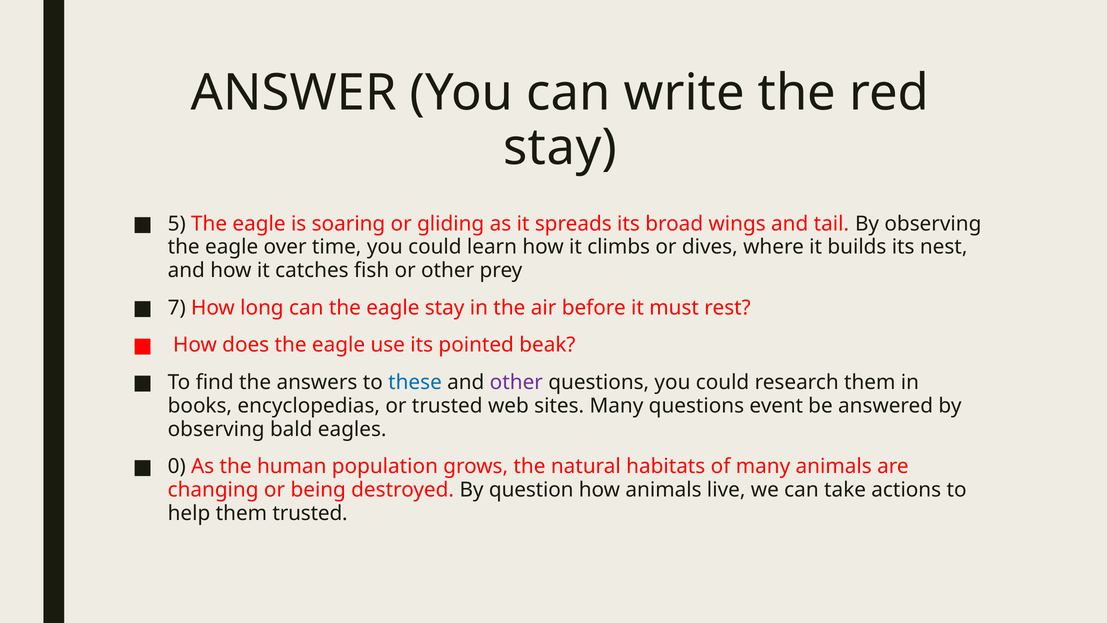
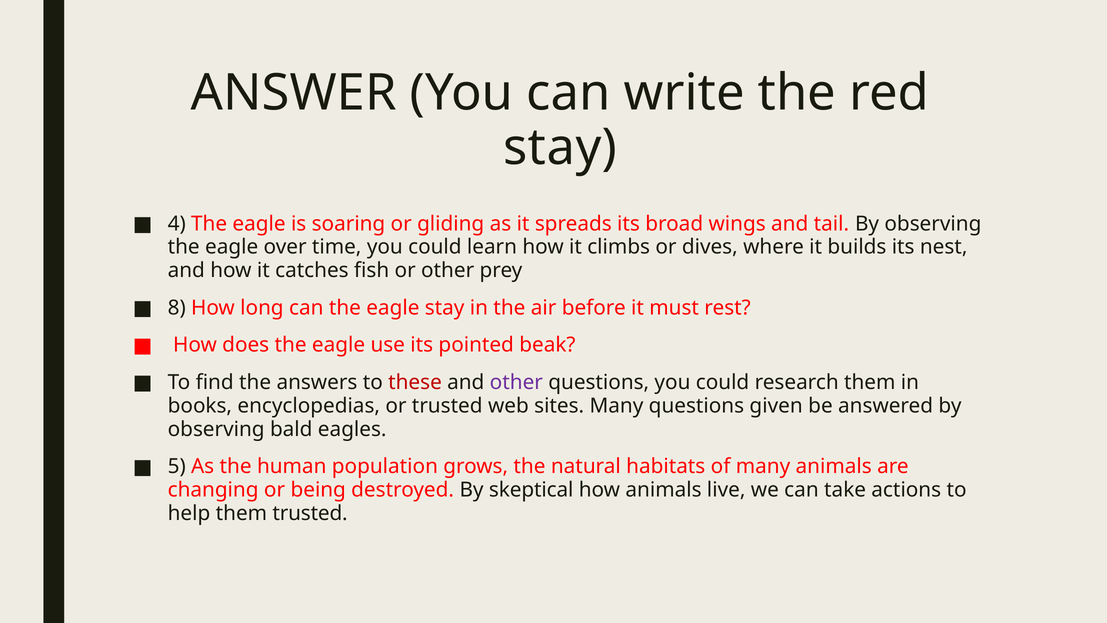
5: 5 -> 4
7: 7 -> 8
these colour: blue -> red
event: event -> given
0: 0 -> 5
question: question -> skeptical
